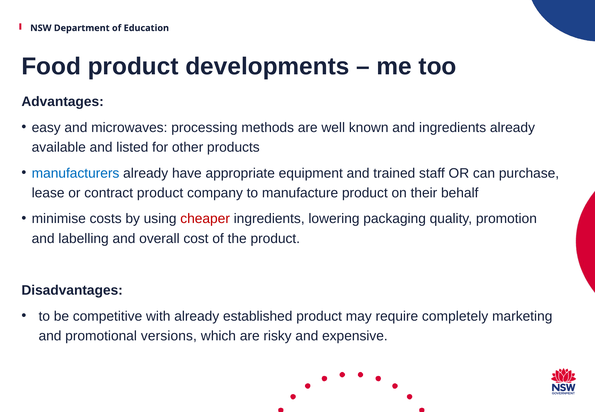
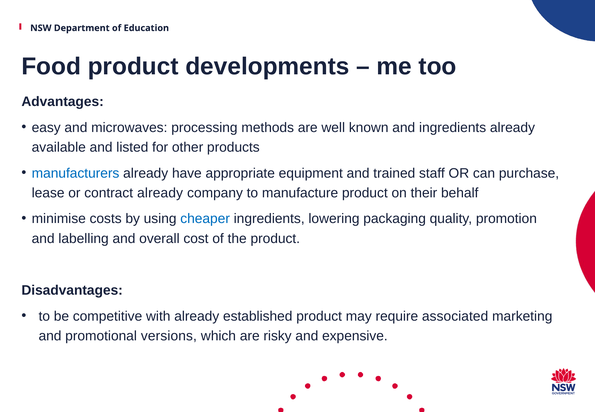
contract product: product -> already
cheaper colour: red -> blue
completely: completely -> associated
